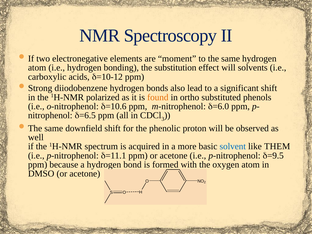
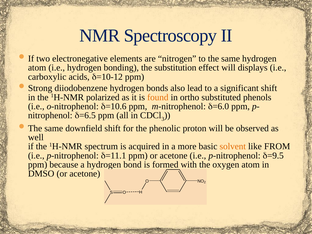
moment: moment -> nitrogen
solvents: solvents -> displays
solvent colour: blue -> orange
THEM: THEM -> FROM
